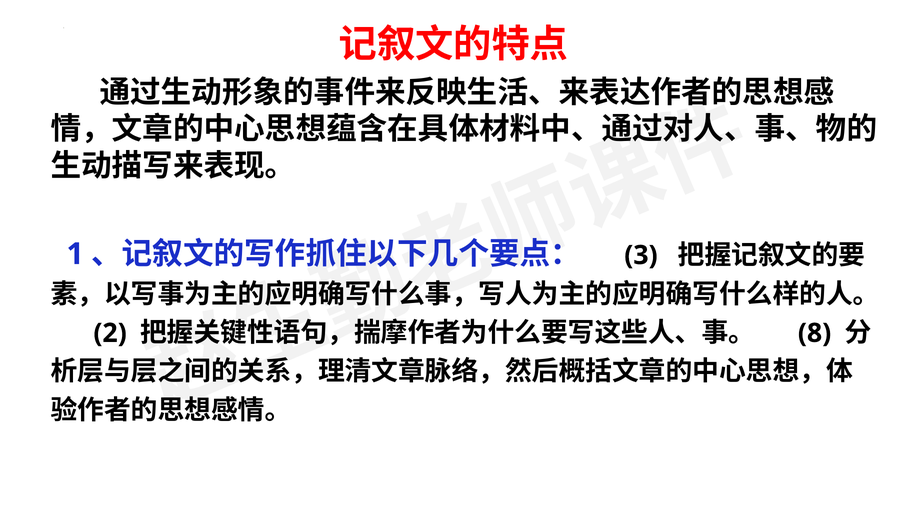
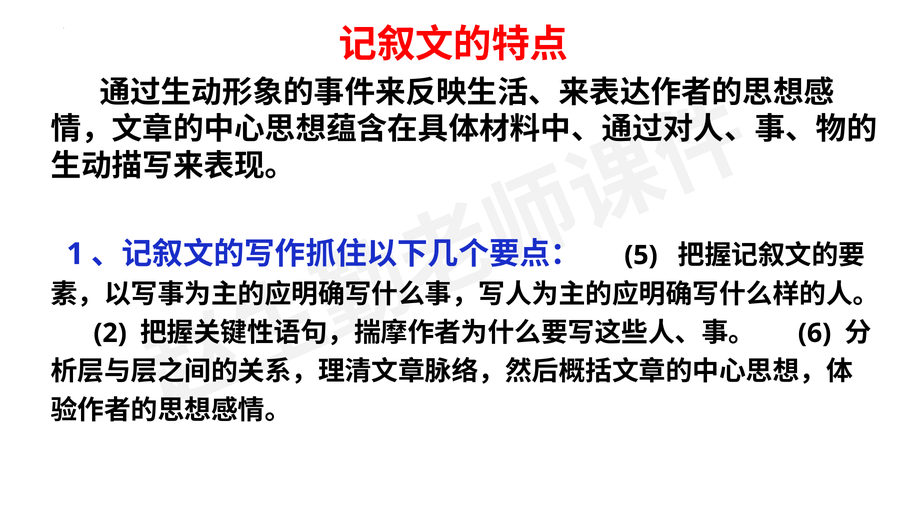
3: 3 -> 5
8: 8 -> 6
